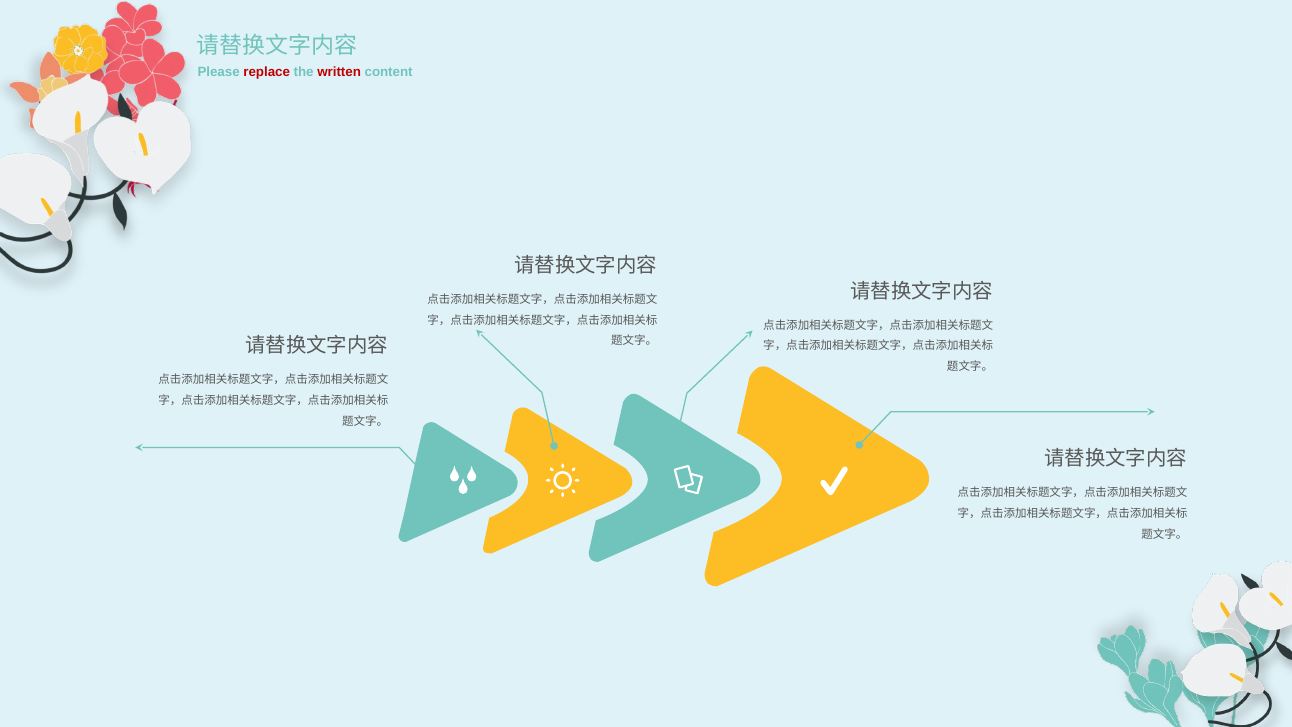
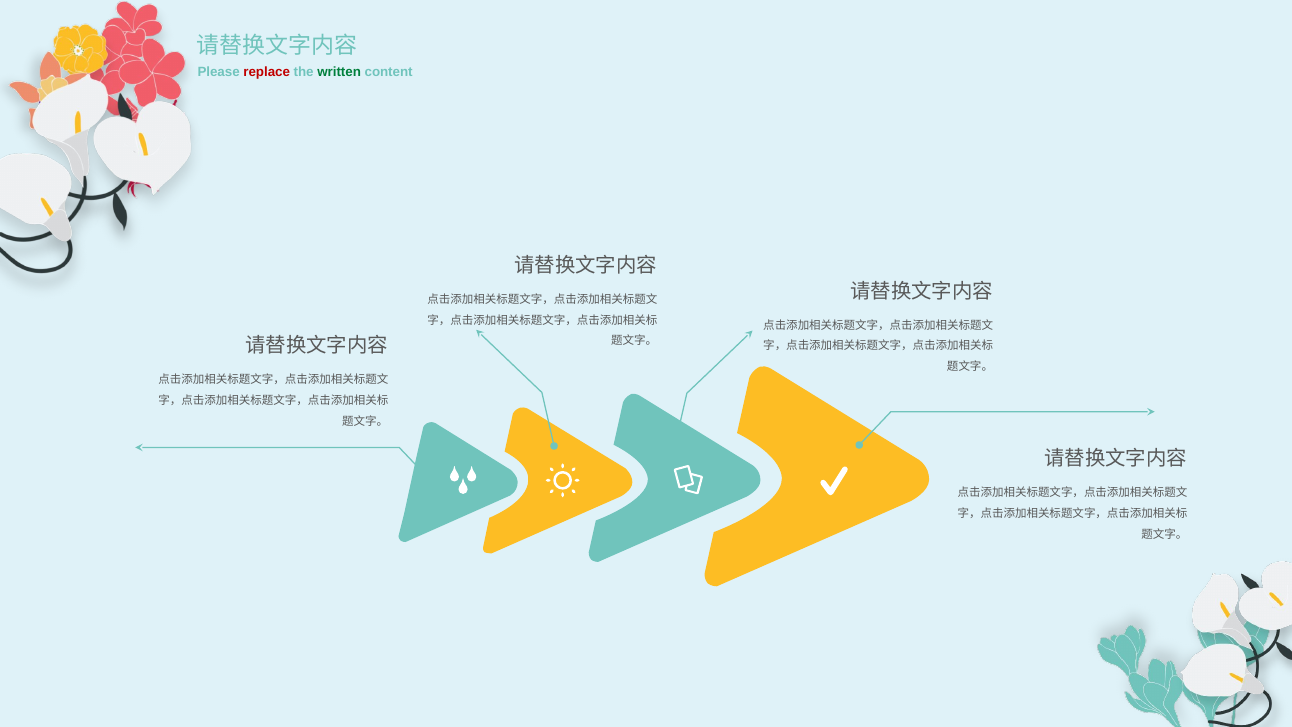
written colour: red -> green
